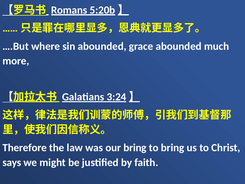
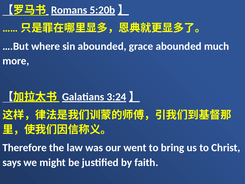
our bring: bring -> went
